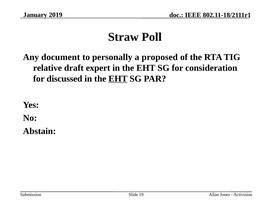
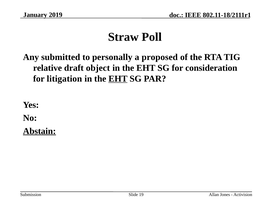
document: document -> submitted
expert: expert -> object
discussed: discussed -> litigation
Abstain underline: none -> present
